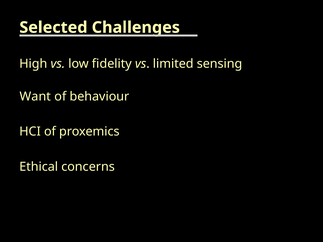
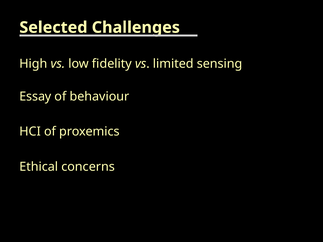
Want: Want -> Essay
